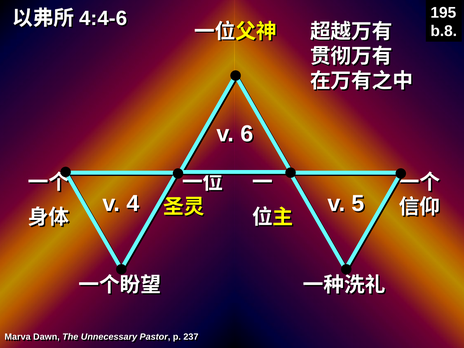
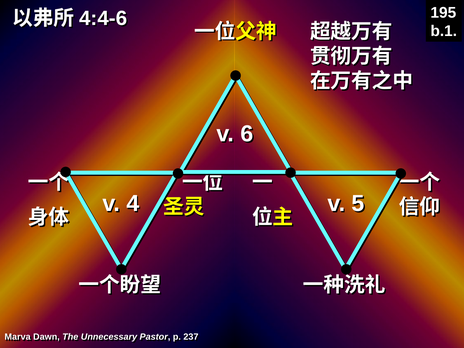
b.8: b.8 -> b.1
